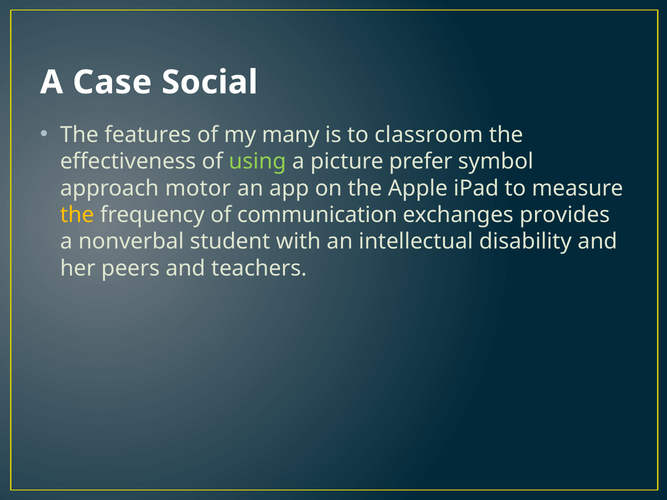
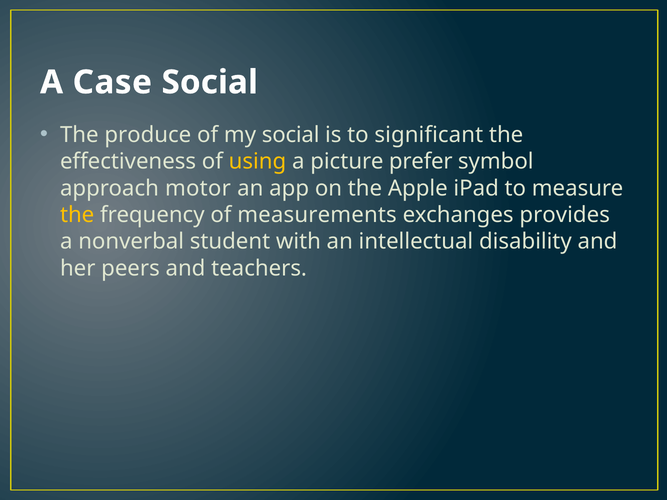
features: features -> produce
my many: many -> social
classroom: classroom -> significant
using colour: light green -> yellow
communication: communication -> measurements
